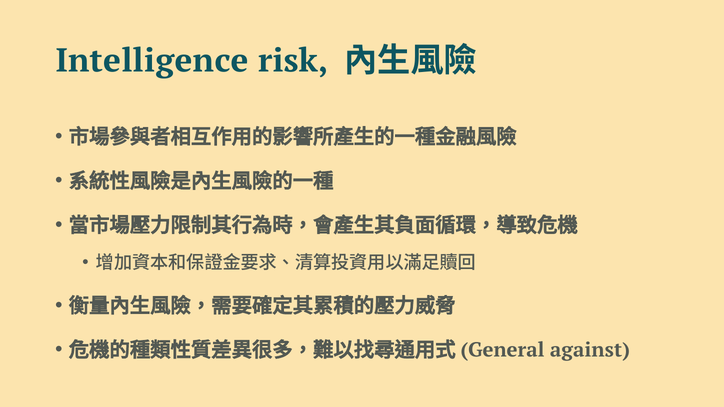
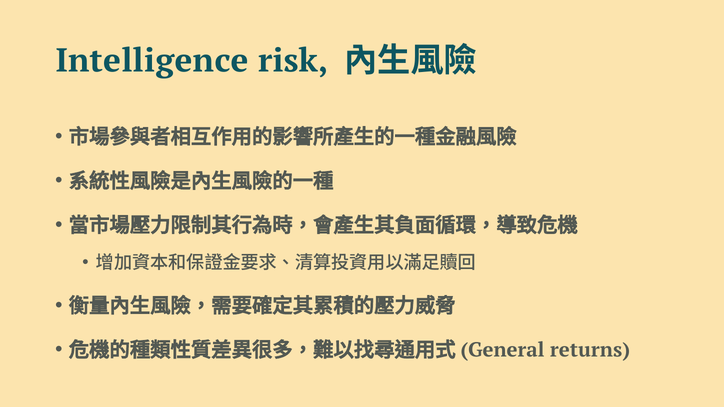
against: against -> returns
